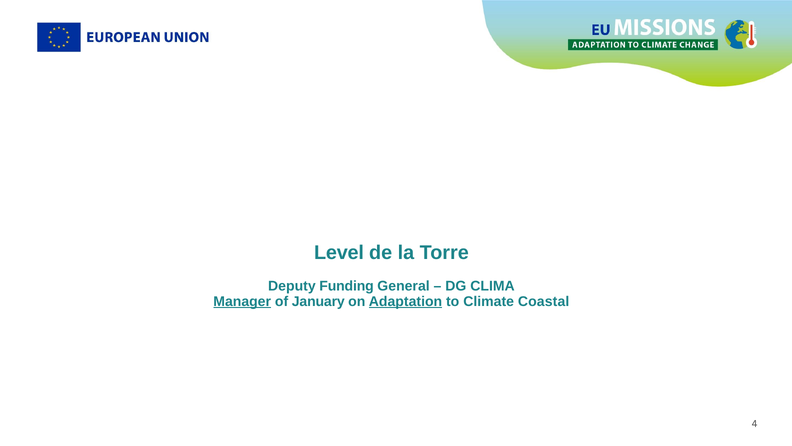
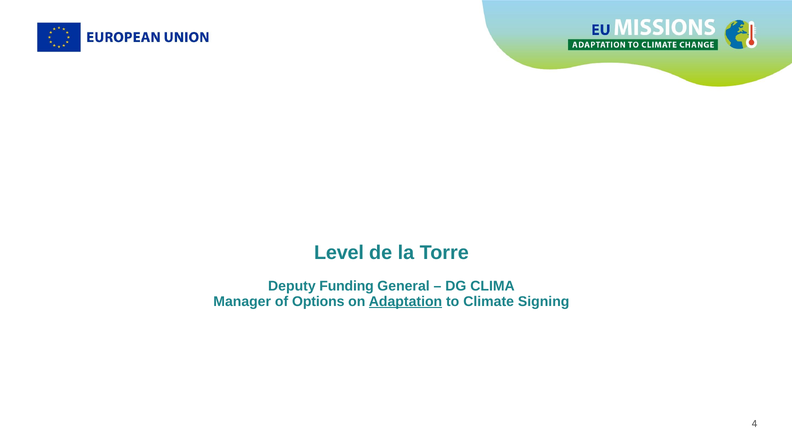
Manager underline: present -> none
January: January -> Options
Coastal: Coastal -> Signing
